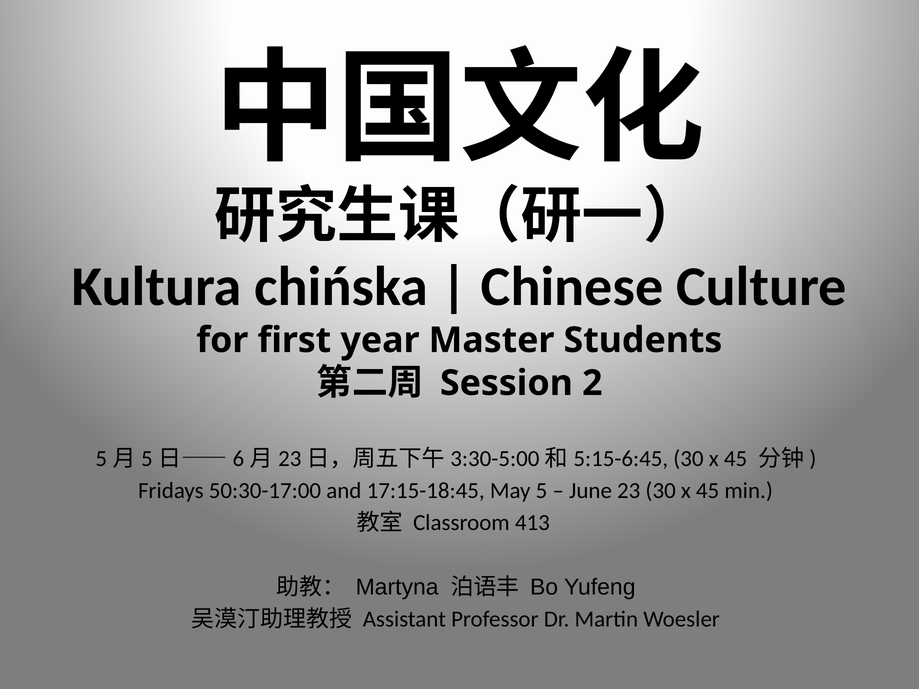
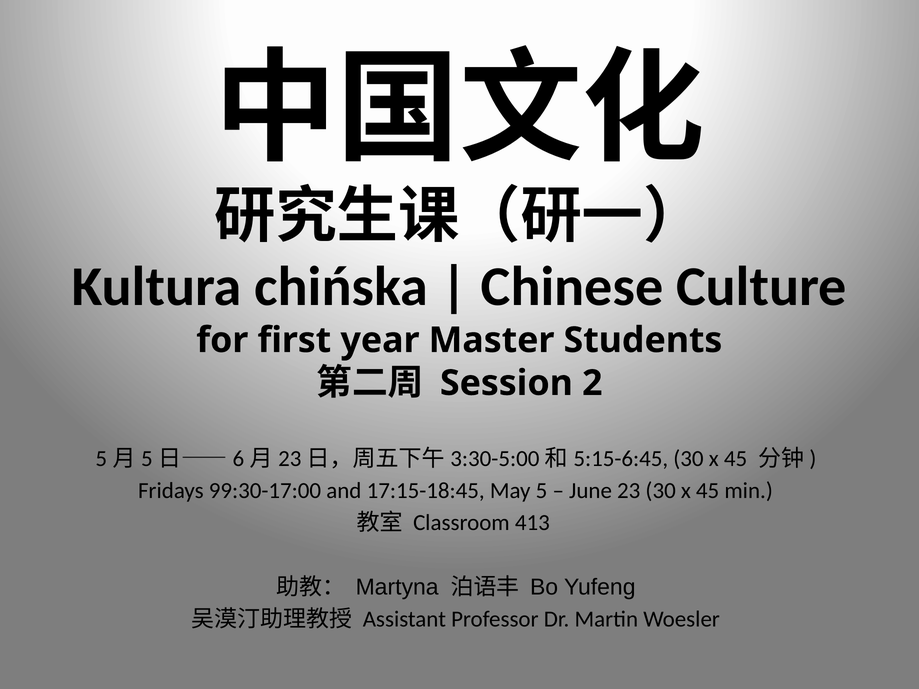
50:30-17:00: 50:30-17:00 -> 99:30-17:00
